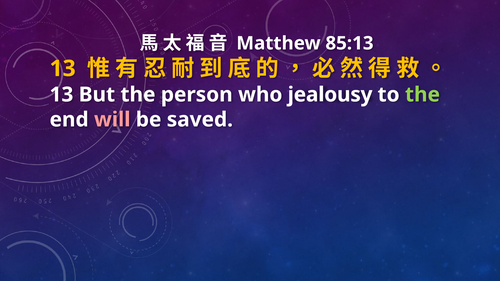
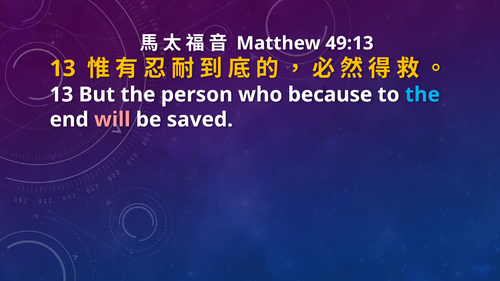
85:13: 85:13 -> 49:13
jealousy: jealousy -> because
the at (422, 95) colour: light green -> light blue
